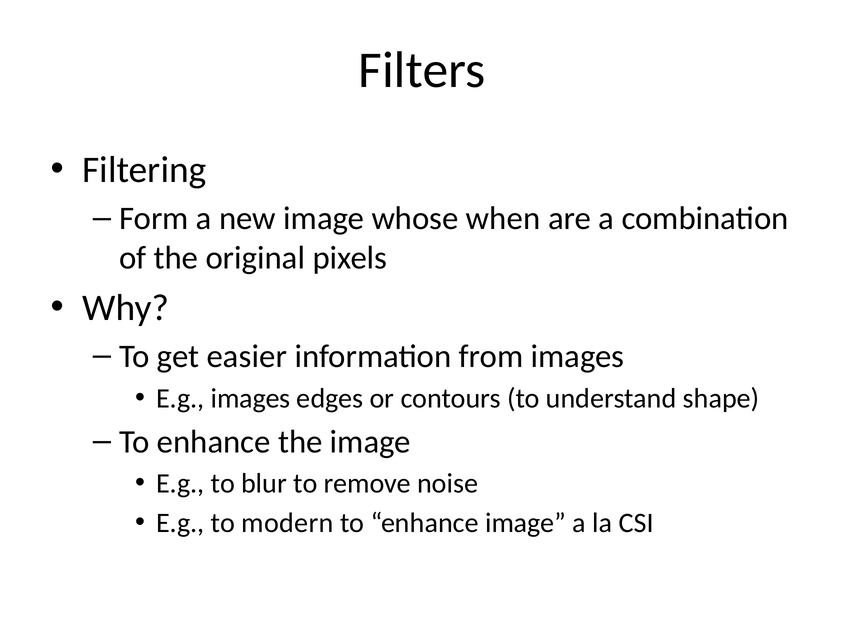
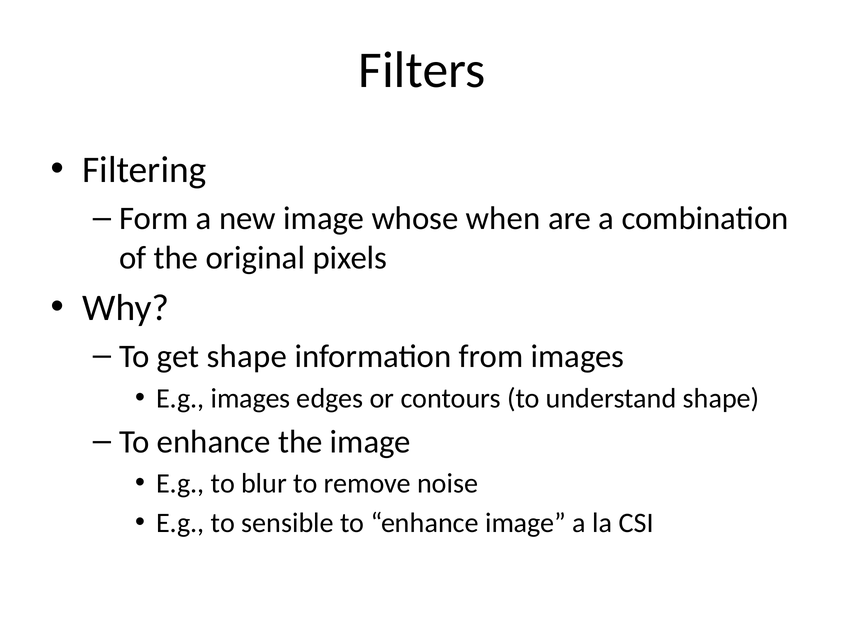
get easier: easier -> shape
modern: modern -> sensible
